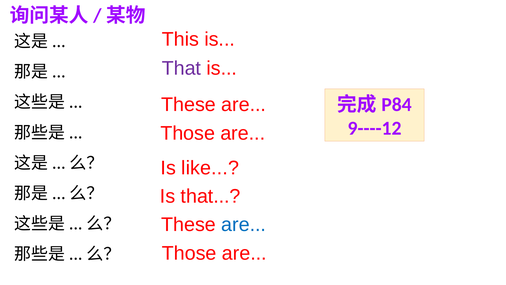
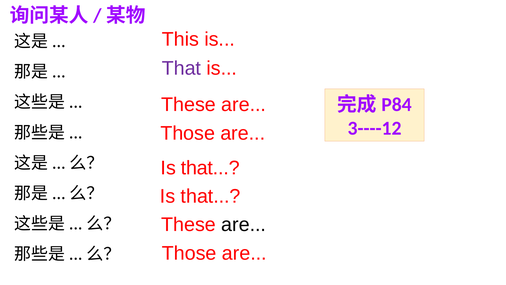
9----12: 9----12 -> 3----12
like at (210, 168): like -> that
are at (244, 224) colour: blue -> black
